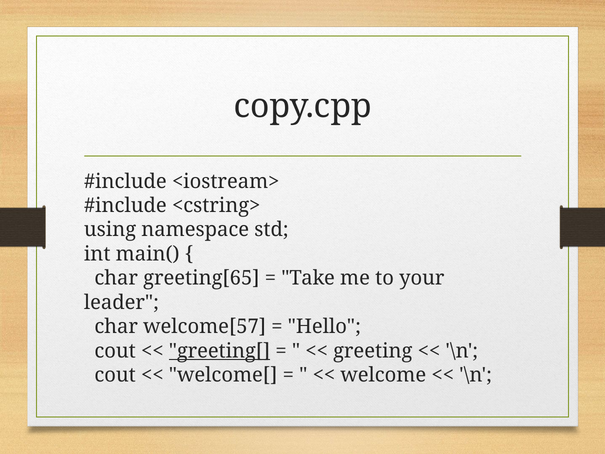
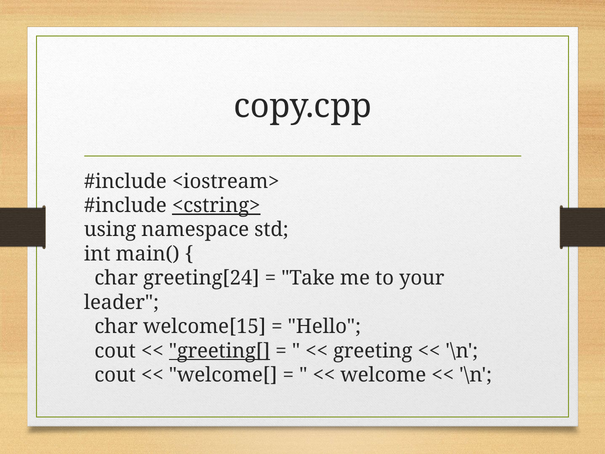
<cstring> underline: none -> present
greeting[65: greeting[65 -> greeting[24
welcome[57: welcome[57 -> welcome[15
